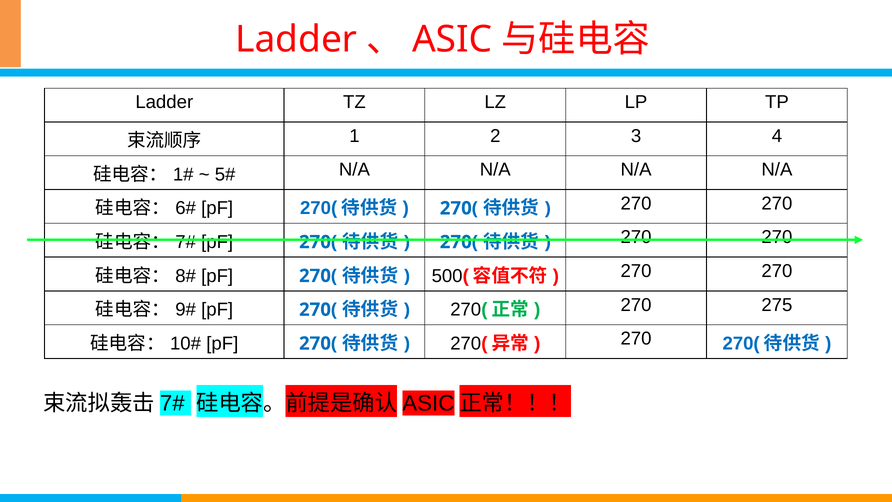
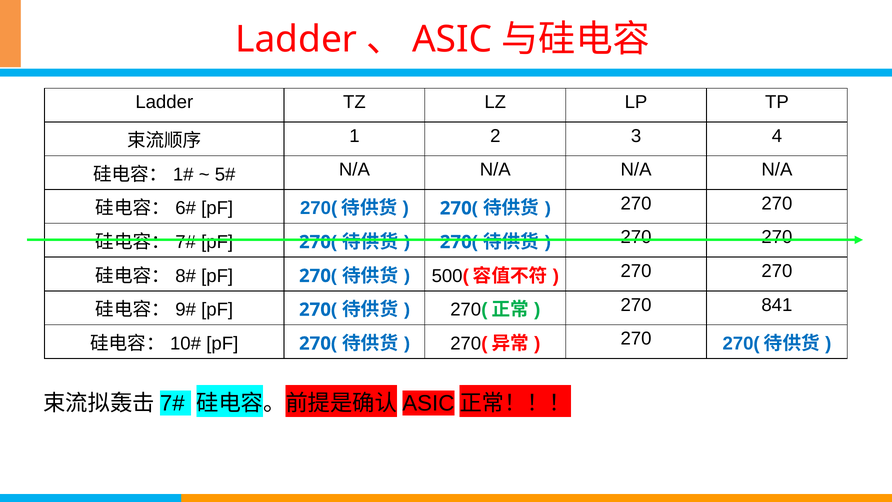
275: 275 -> 841
